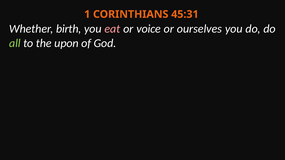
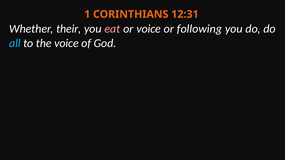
45:31: 45:31 -> 12:31
birth: birth -> their
ourselves: ourselves -> following
all colour: light green -> light blue
the upon: upon -> voice
